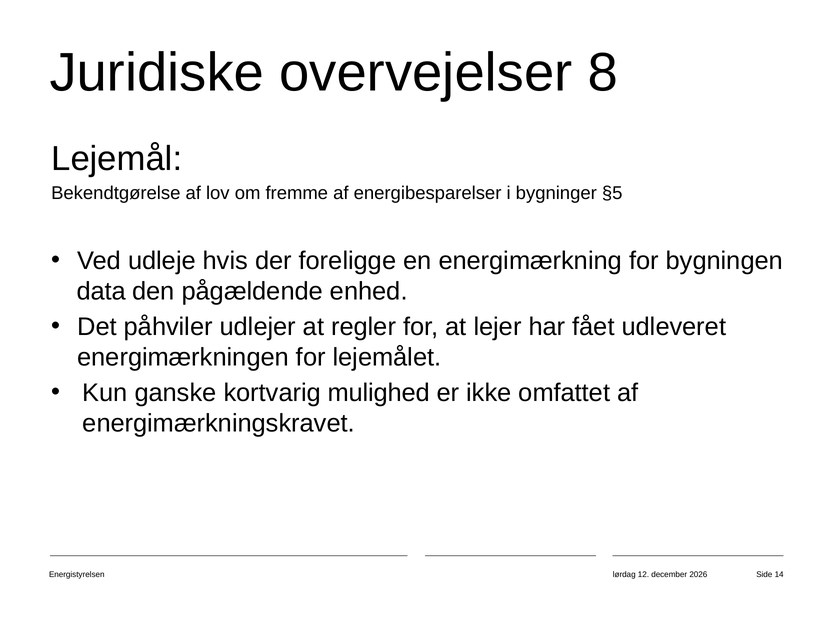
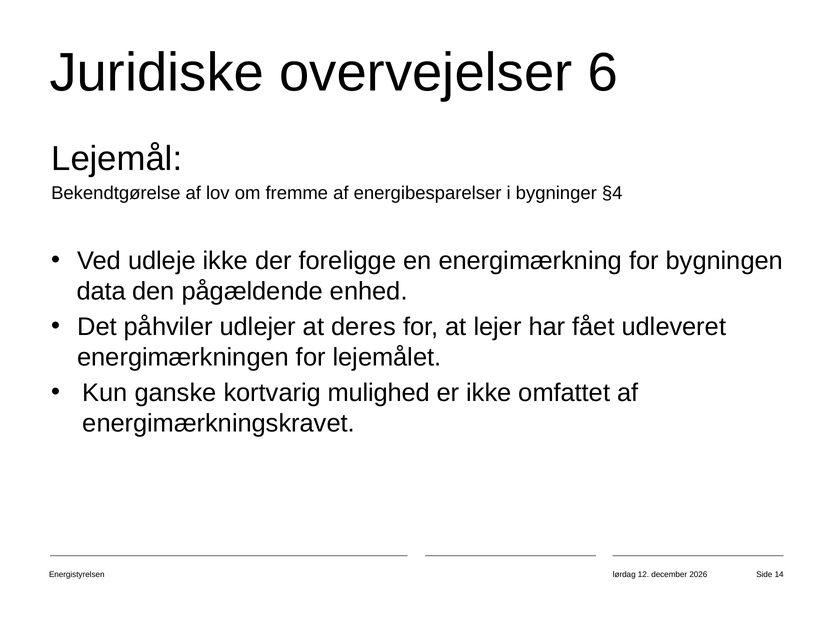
8: 8 -> 6
§5: §5 -> §4
udleje hvis: hvis -> ikke
regler: regler -> deres
